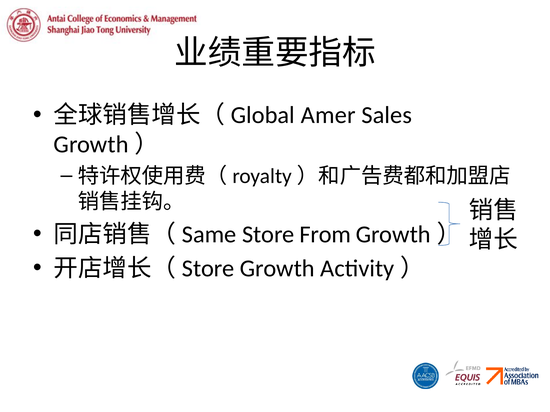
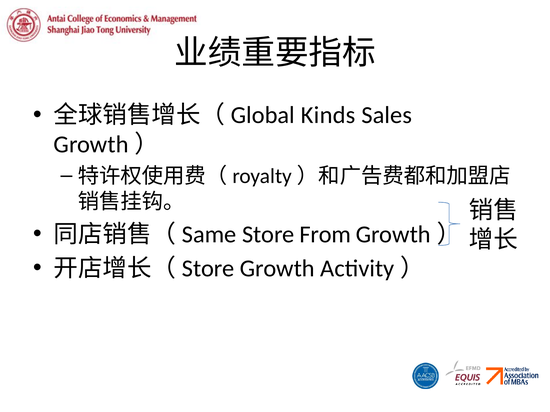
Amer: Amer -> Kinds
